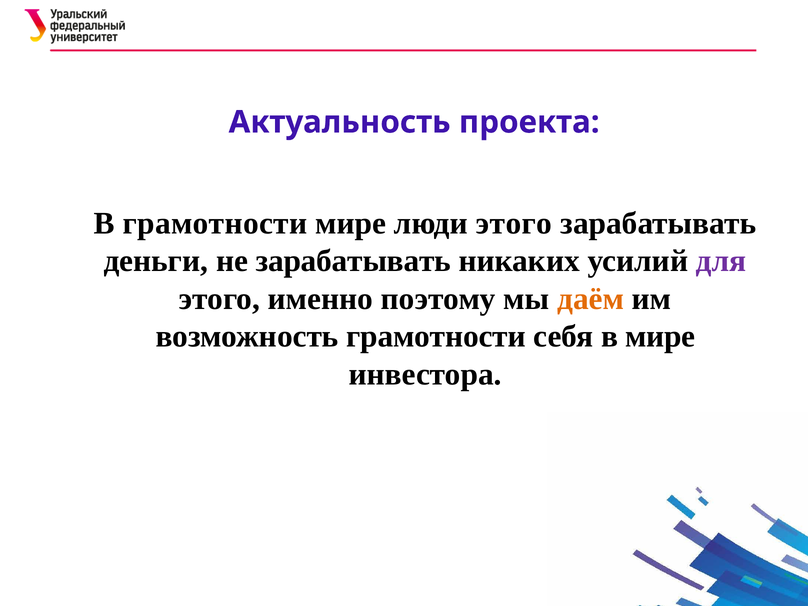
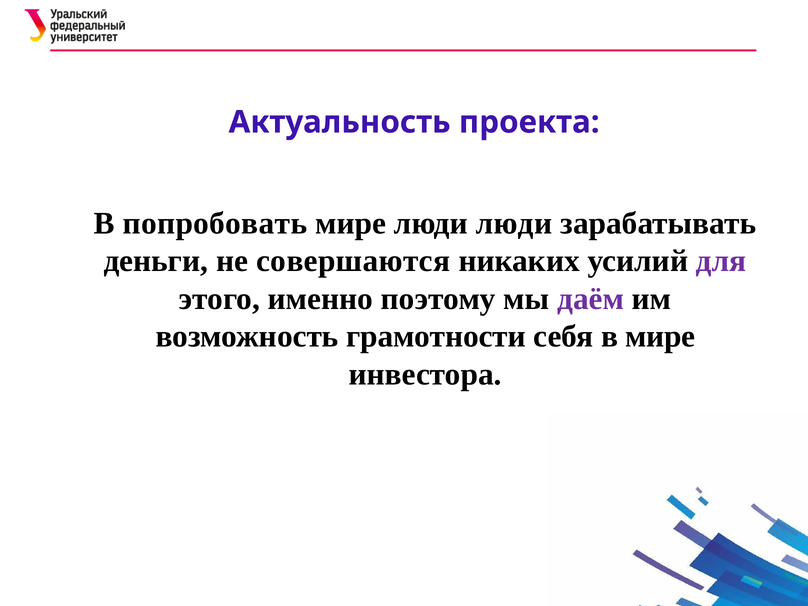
В грамотности: грамотности -> попробовать
люди этого: этого -> люди
не зарабатывать: зарабатывать -> совершаются
даём colour: orange -> purple
